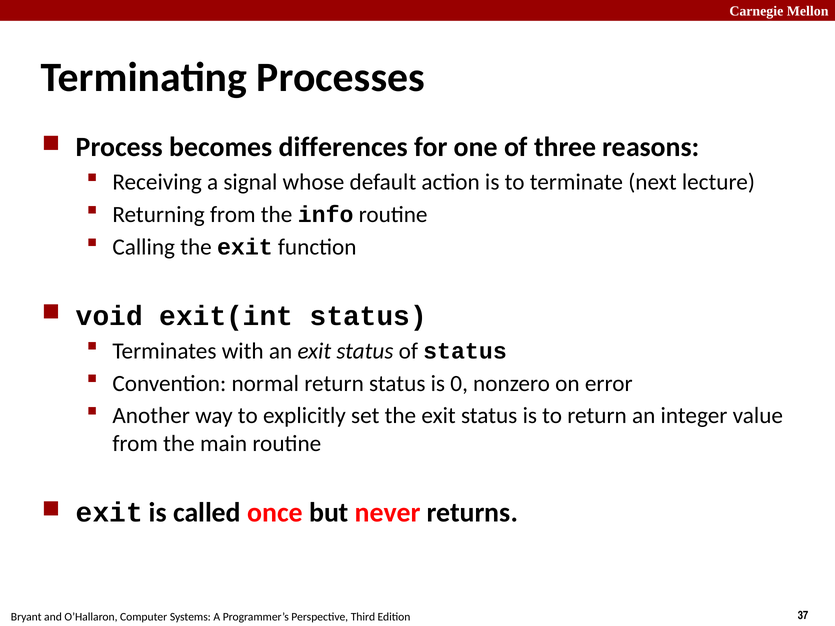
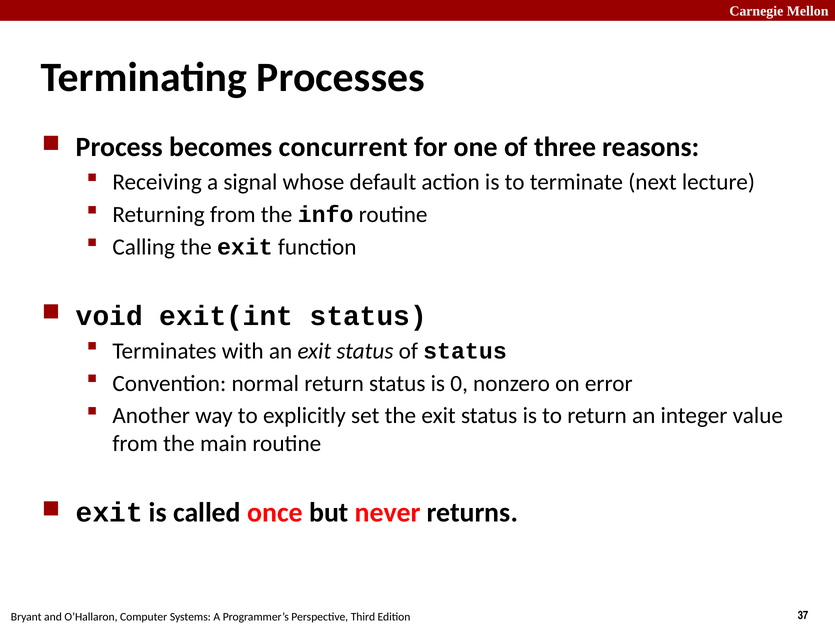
differences: differences -> concurrent
